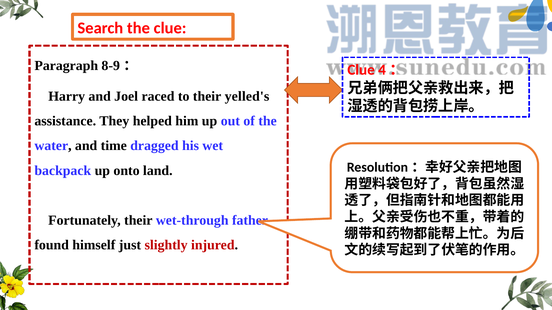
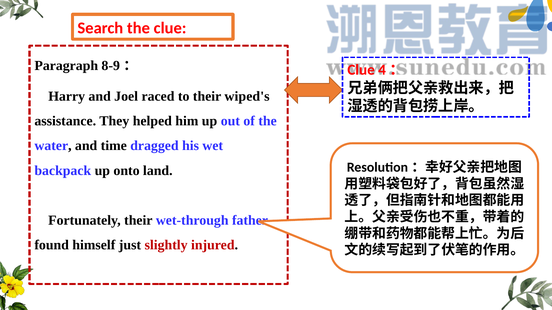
yelled's: yelled's -> wiped's
